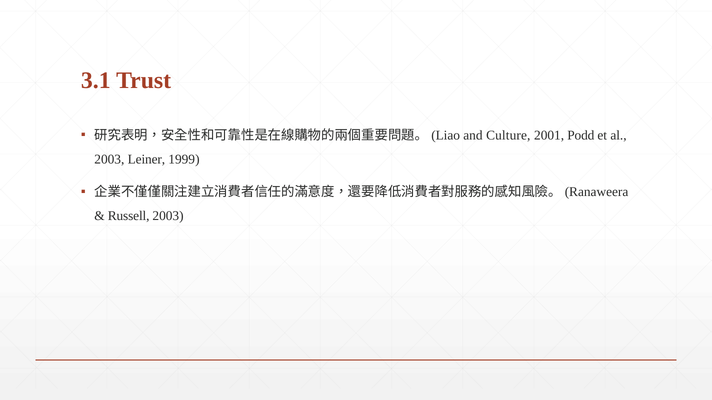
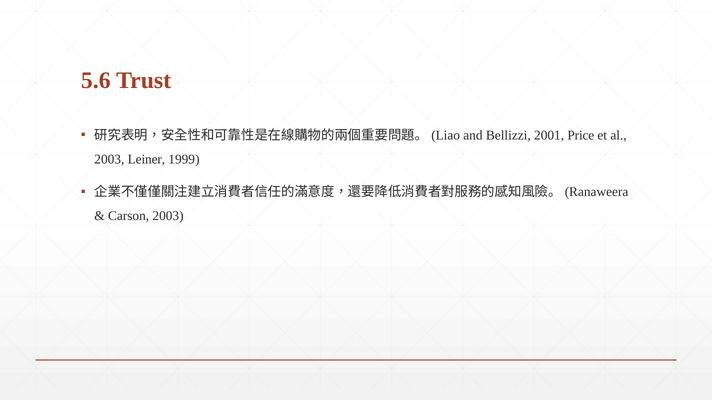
3.1: 3.1 -> 5.6
Culture: Culture -> Bellizzi
Podd: Podd -> Price
Russell: Russell -> Carson
